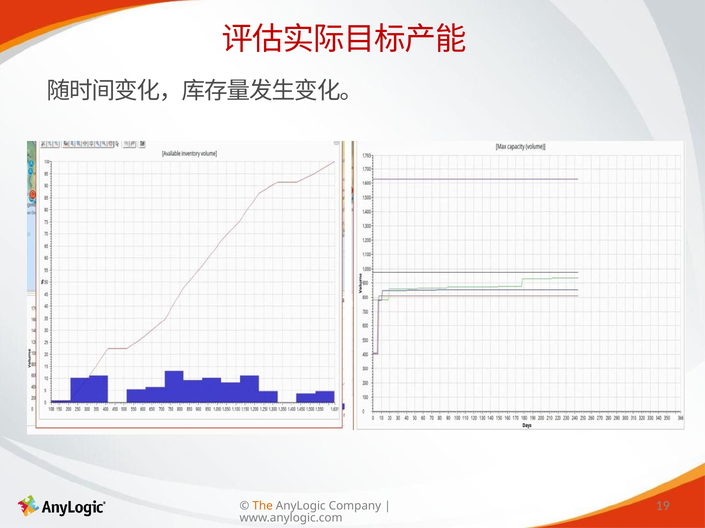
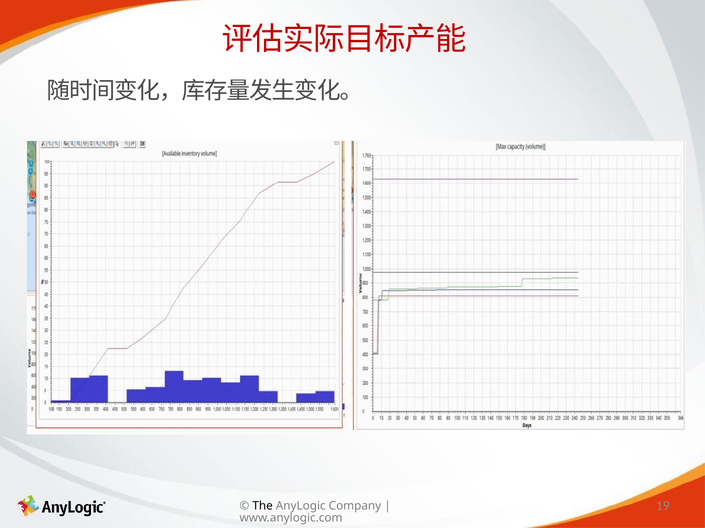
The colour: orange -> black
